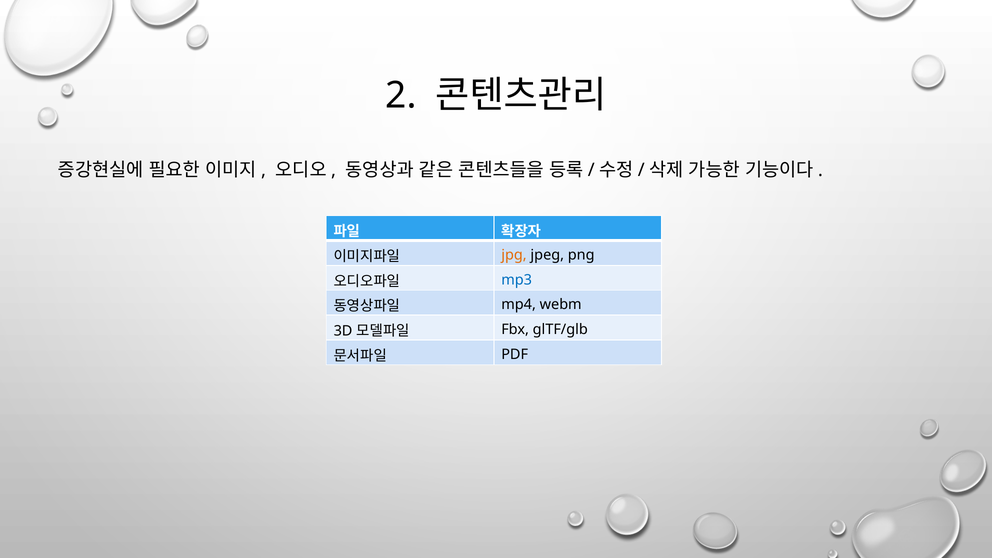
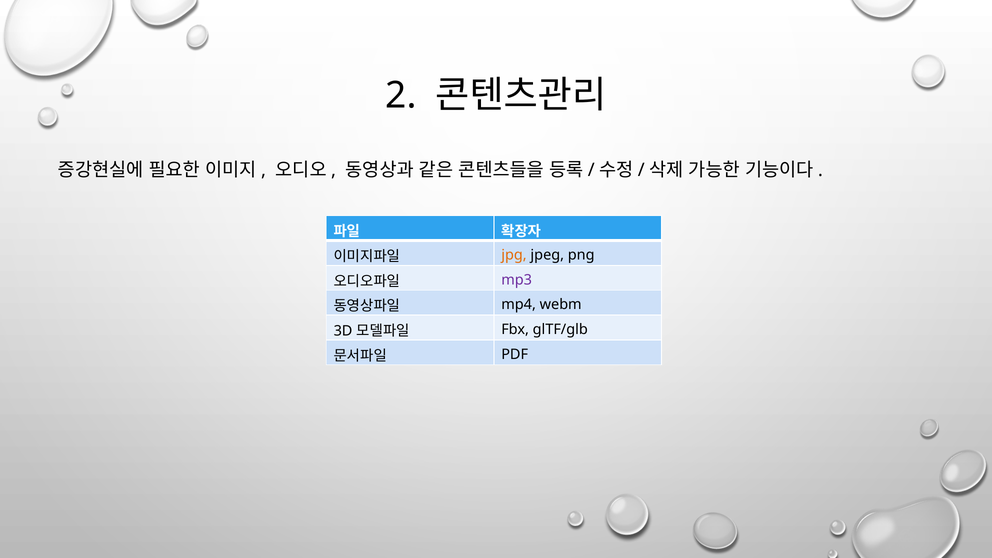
mp3 colour: blue -> purple
